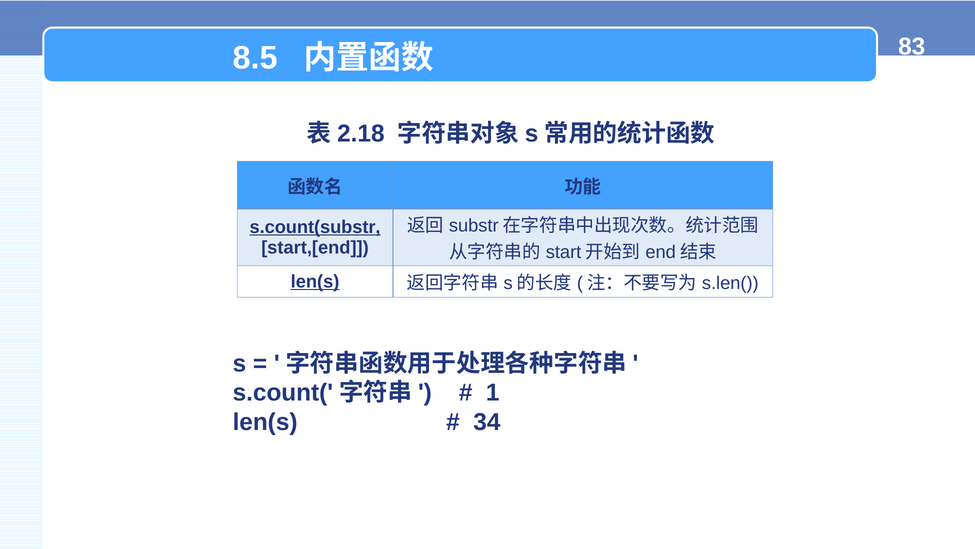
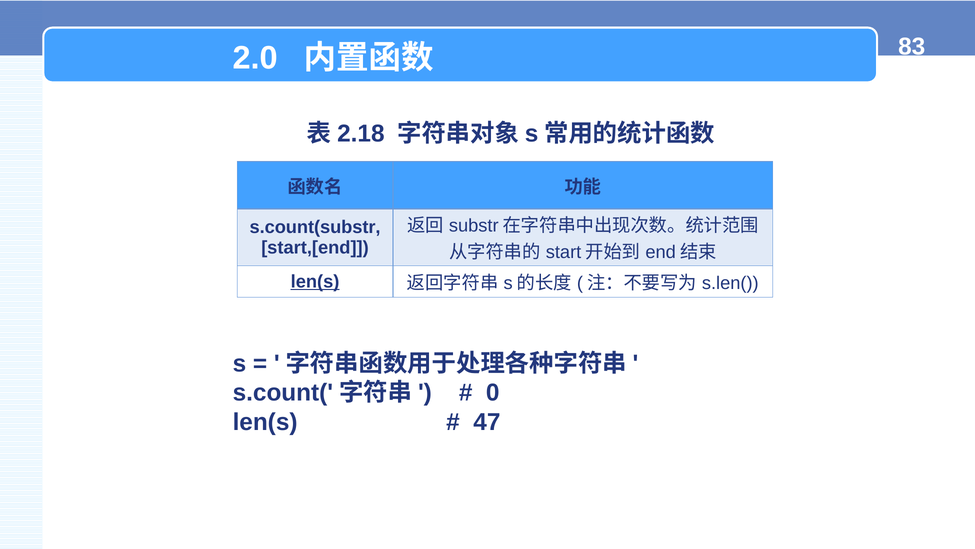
8.5: 8.5 -> 2.0
s.count(substr underline: present -> none
1: 1 -> 0
34: 34 -> 47
